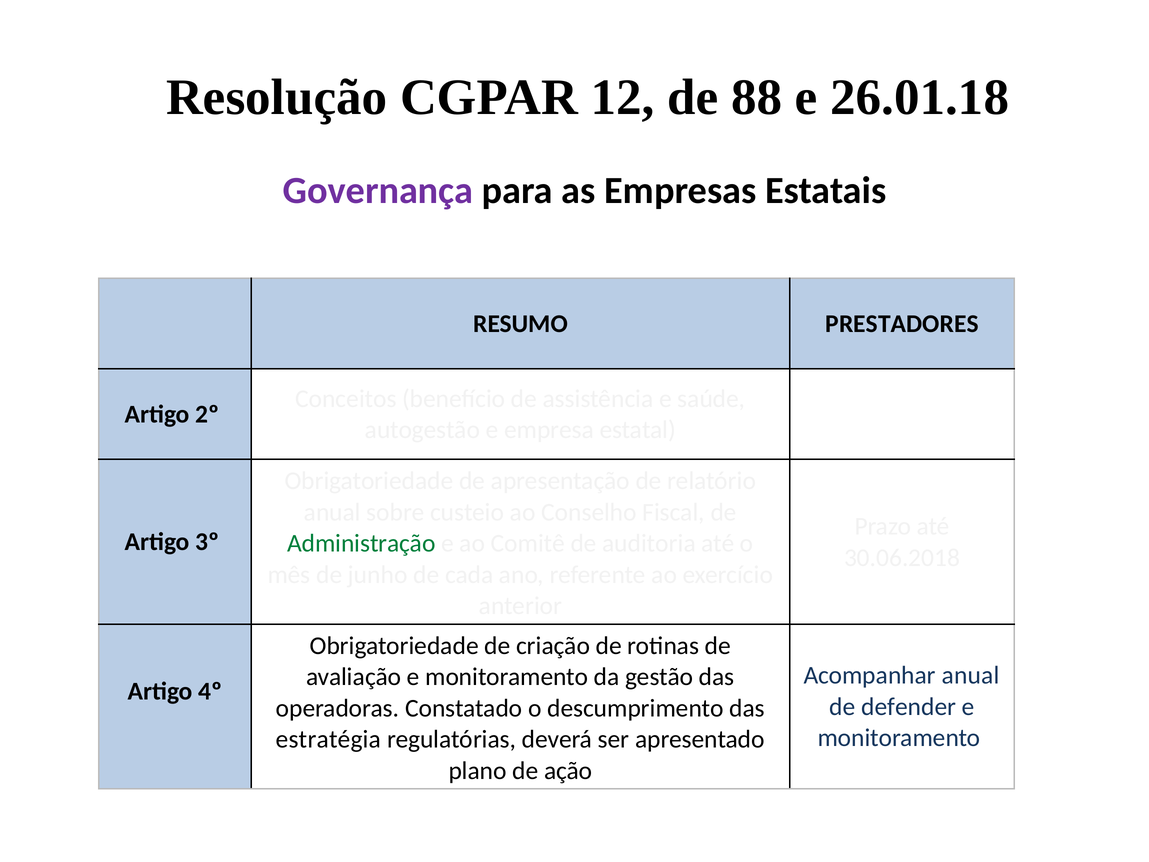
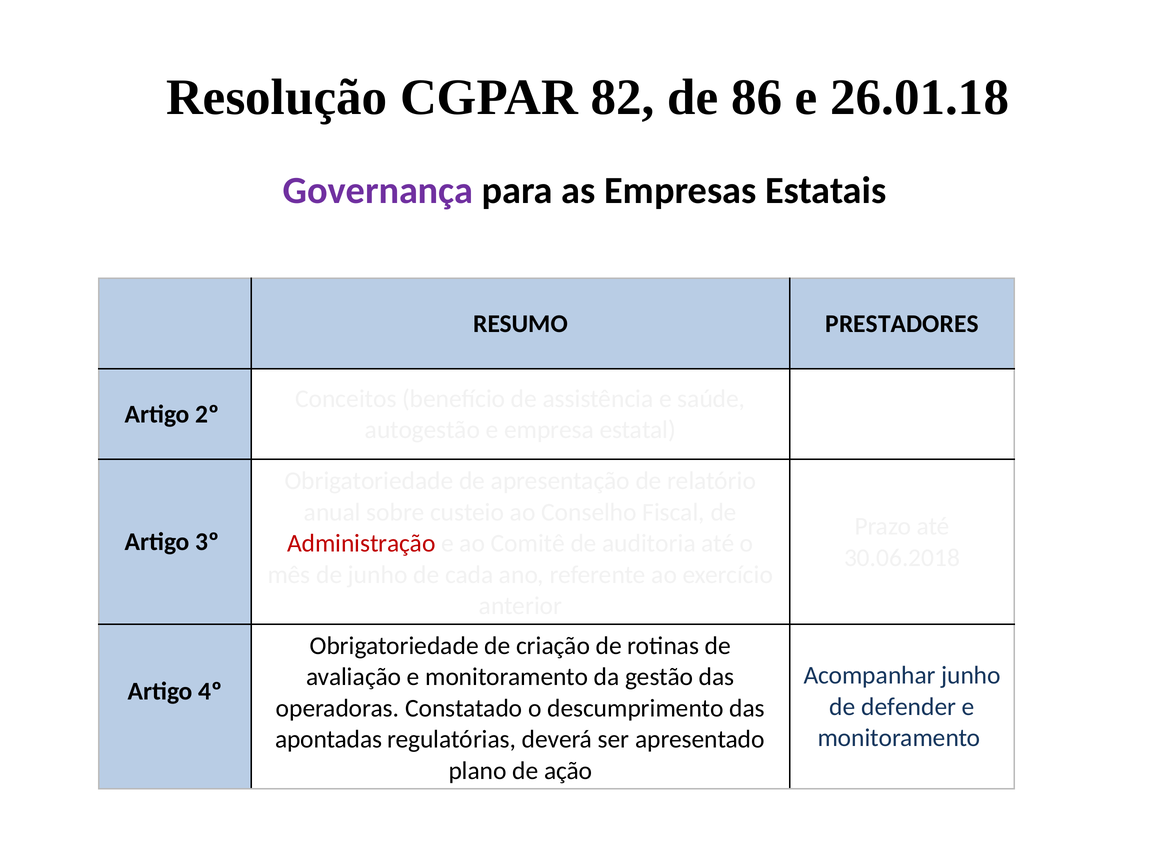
12: 12 -> 82
88: 88 -> 86
Administração colour: green -> red
Acompanhar anual: anual -> junho
estratégia: estratégia -> apontadas
